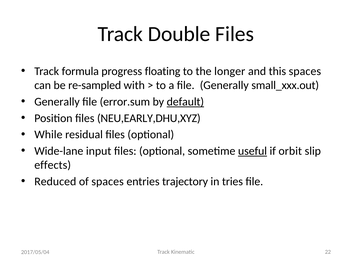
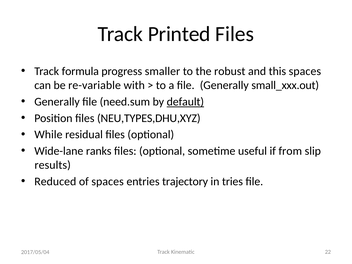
Double: Double -> Printed
floating: floating -> smaller
longer: longer -> robust
re-sampled: re-sampled -> re-variable
error.sum: error.sum -> need.sum
NEU,EARLY,DHU,XYZ: NEU,EARLY,DHU,XYZ -> NEU,TYPES,DHU,XYZ
input: input -> ranks
useful underline: present -> none
orbit: orbit -> from
effects: effects -> results
